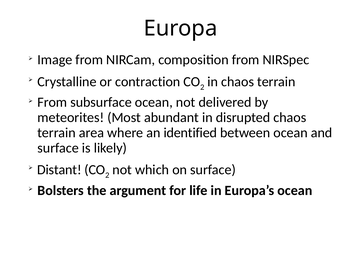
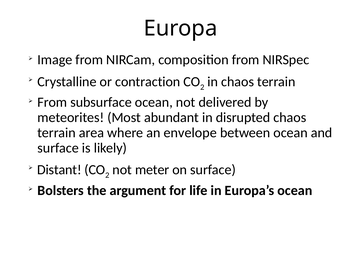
identified: identified -> envelope
which: which -> meter
